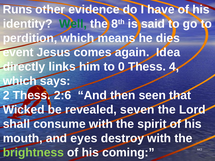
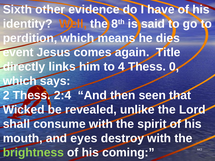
Runs: Runs -> Sixth
Well colour: green -> orange
Idea: Idea -> Title
0: 0 -> 4
4: 4 -> 0
2:6: 2:6 -> 2:4
seven: seven -> unlike
